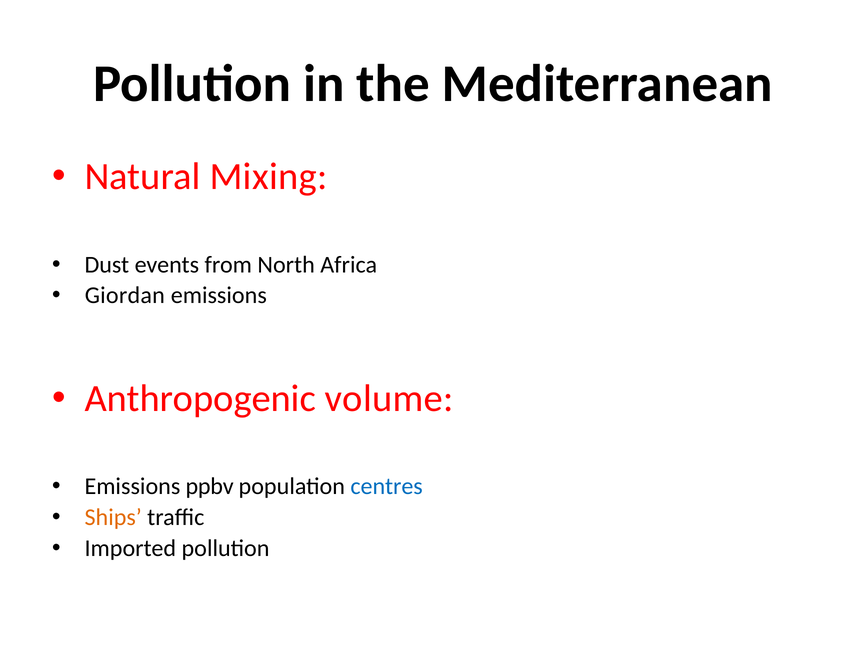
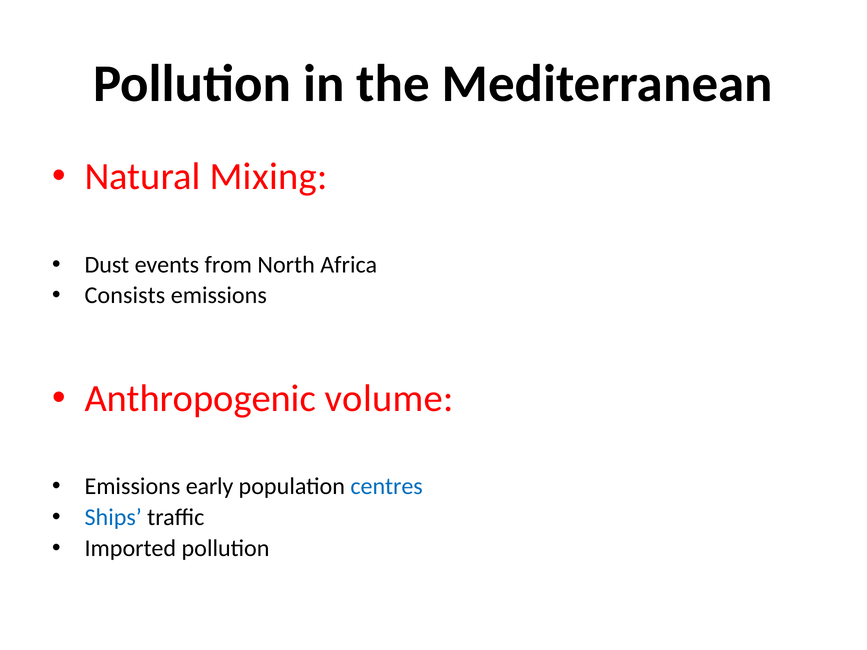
Giordan: Giordan -> Consists
ppbv: ppbv -> early
Ships colour: orange -> blue
